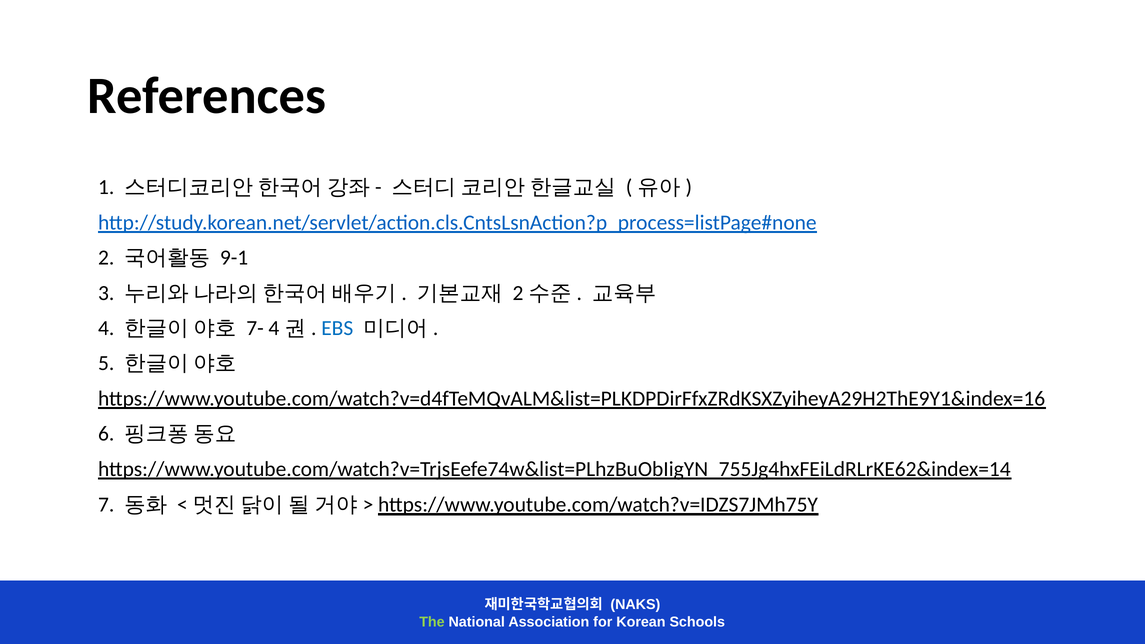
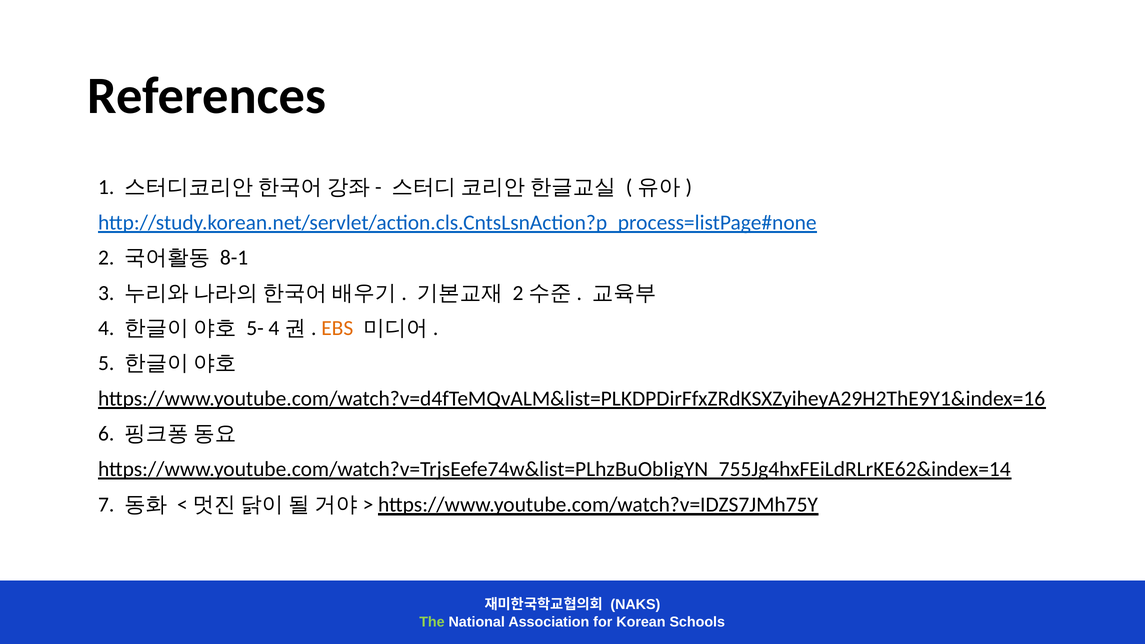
9-1: 9-1 -> 8-1
7-: 7- -> 5-
EBS colour: blue -> orange
